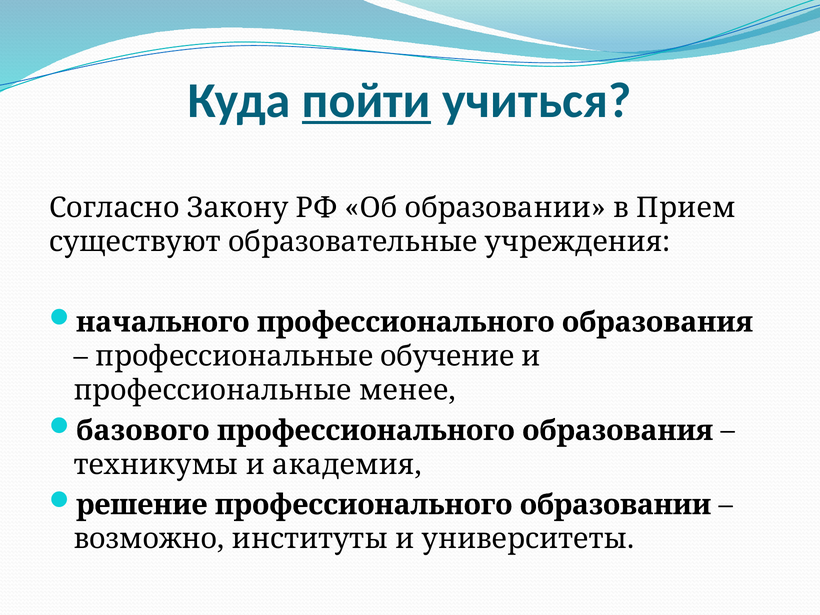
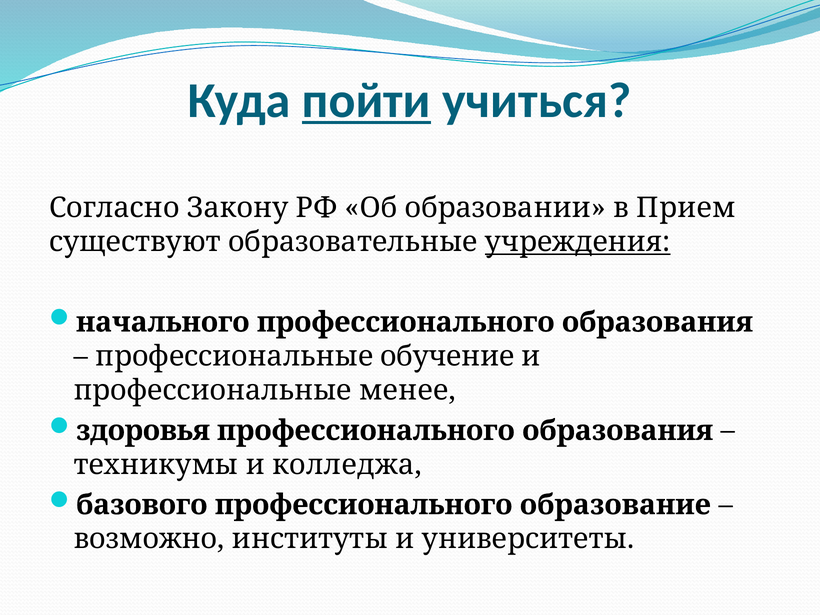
учреждения underline: none -> present
базового: базового -> здоровья
академия: академия -> колледжа
решение: решение -> базового
профессионального образовании: образовании -> образование
